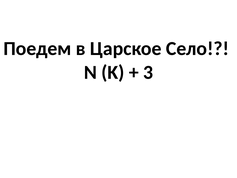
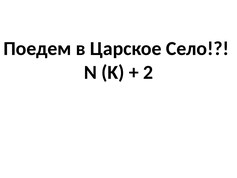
3: 3 -> 2
